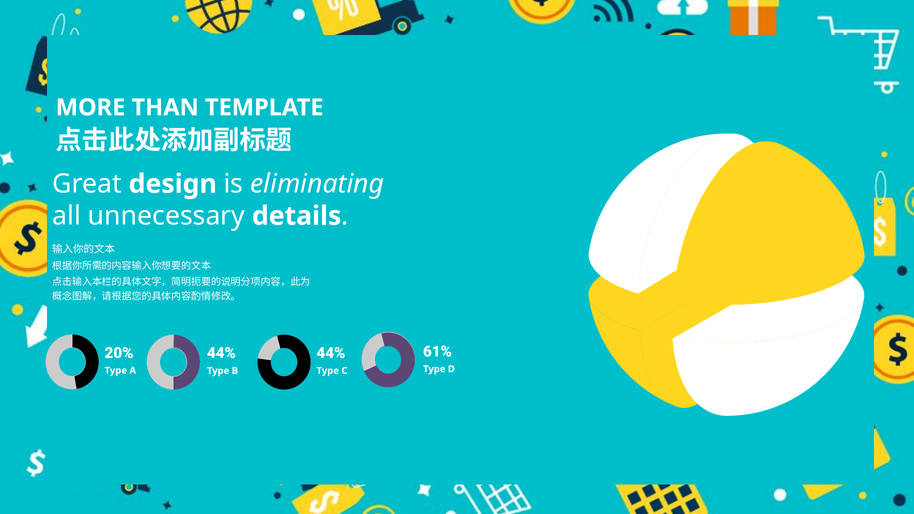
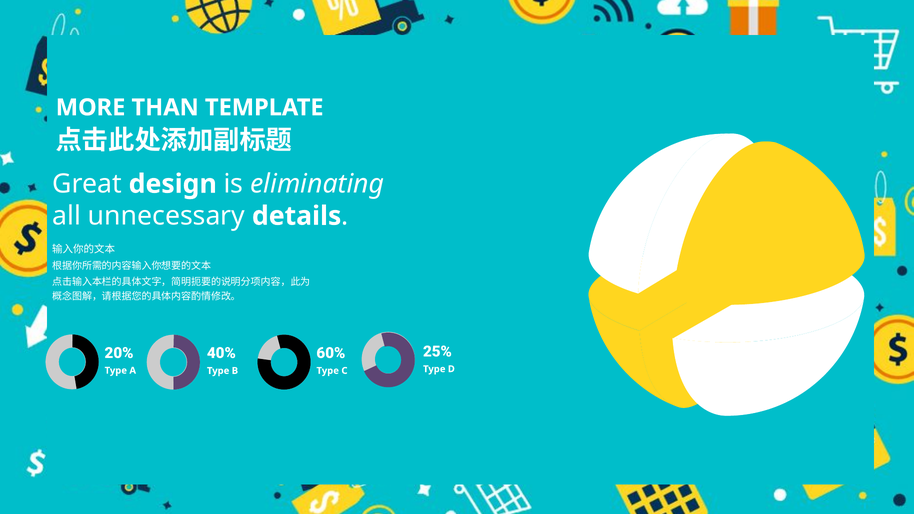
61%: 61% -> 25%
44% at (221, 353): 44% -> 40%
44% at (331, 353): 44% -> 60%
